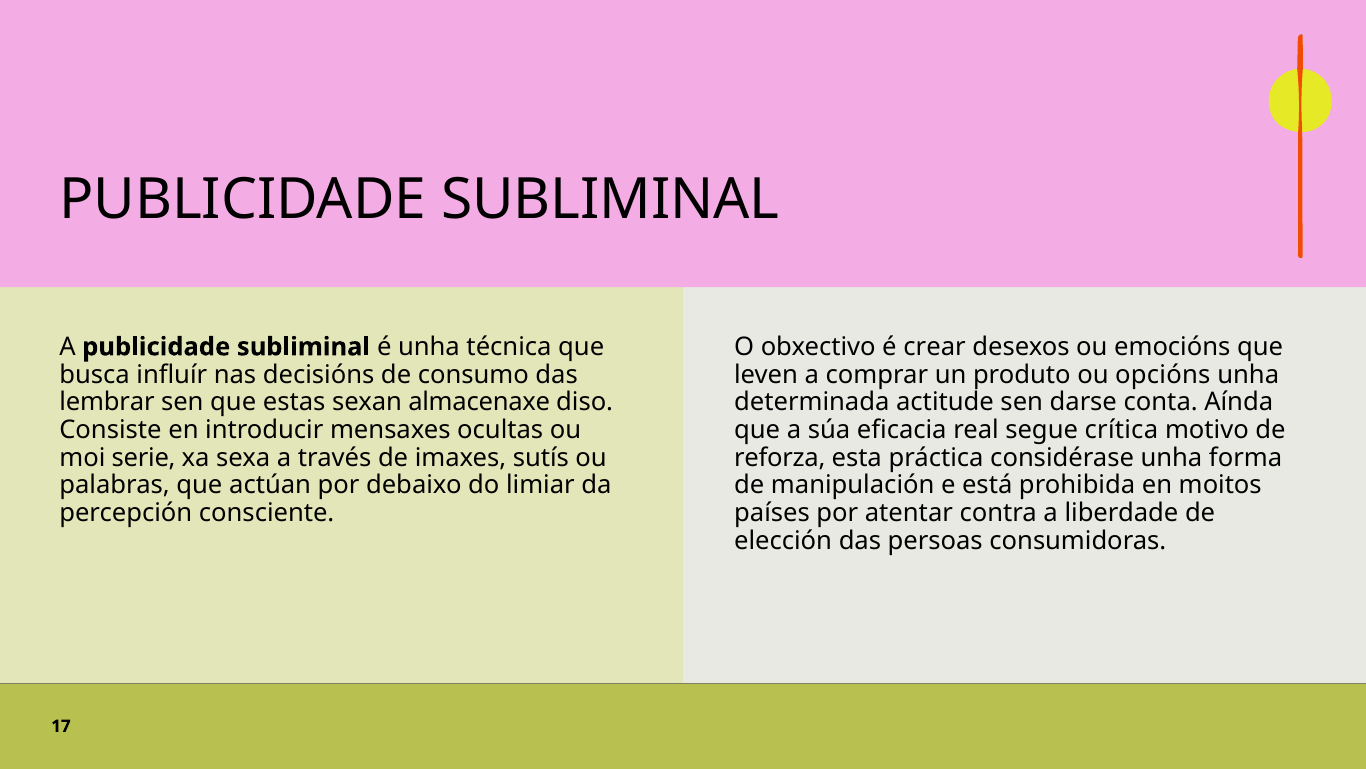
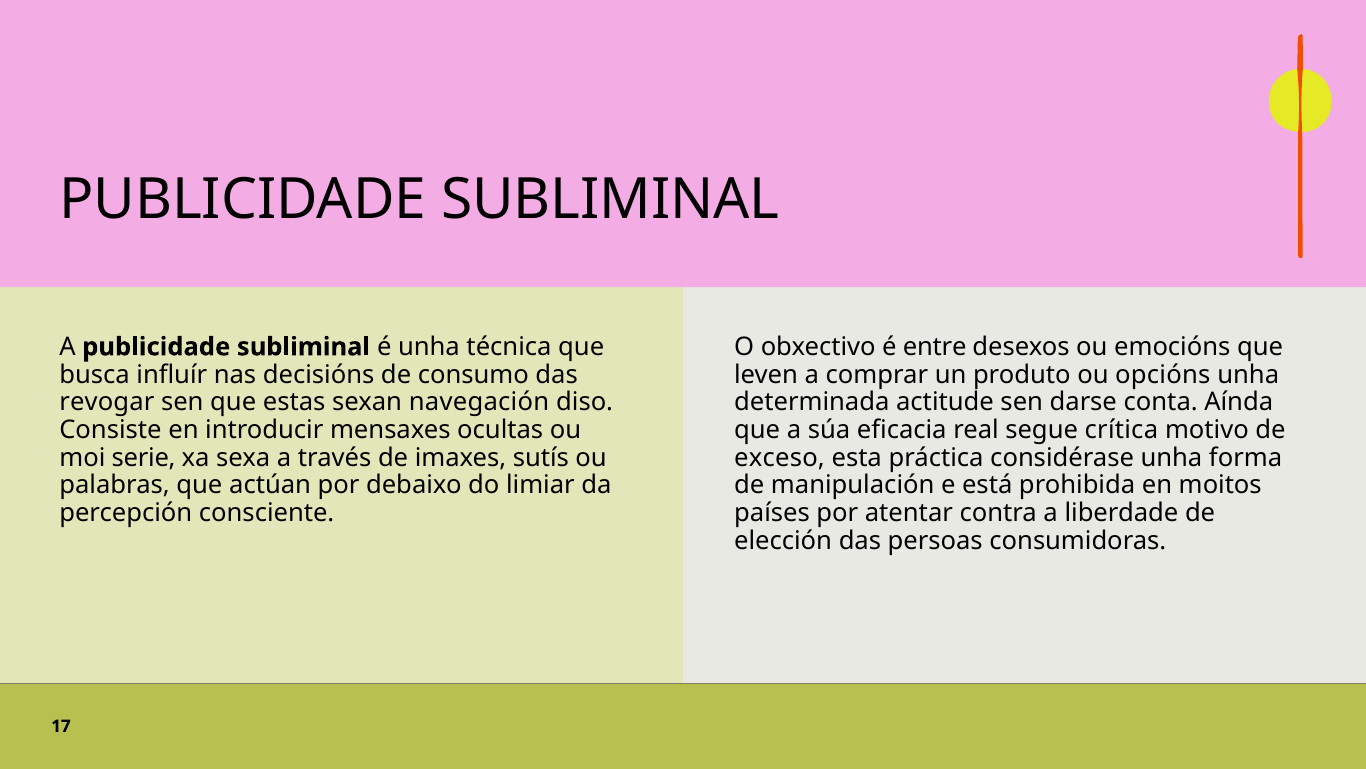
crear: crear -> entre
lembrar: lembrar -> revogar
almacenaxe: almacenaxe -> navegación
reforza: reforza -> exceso
